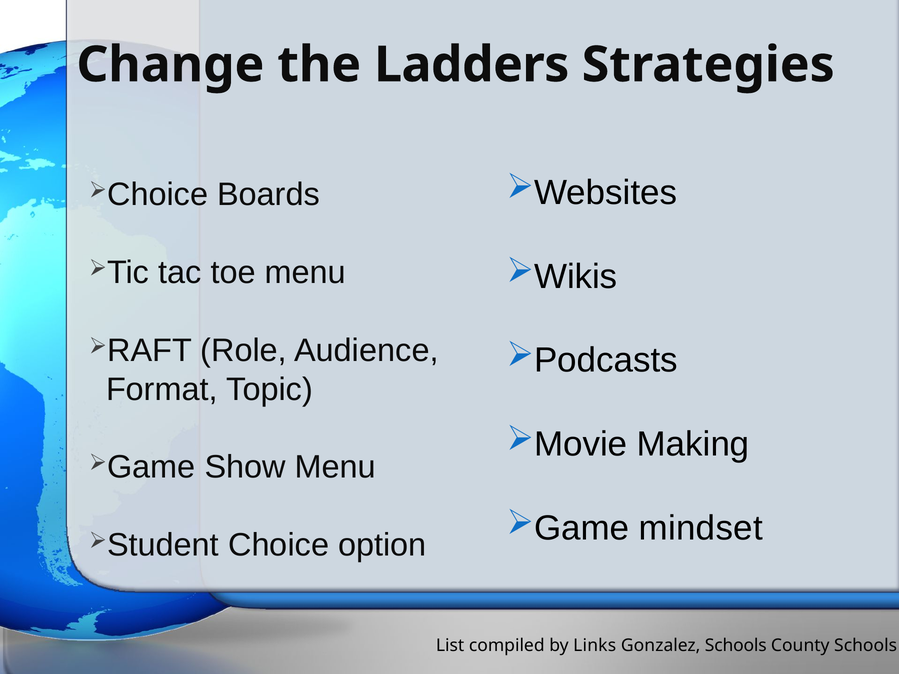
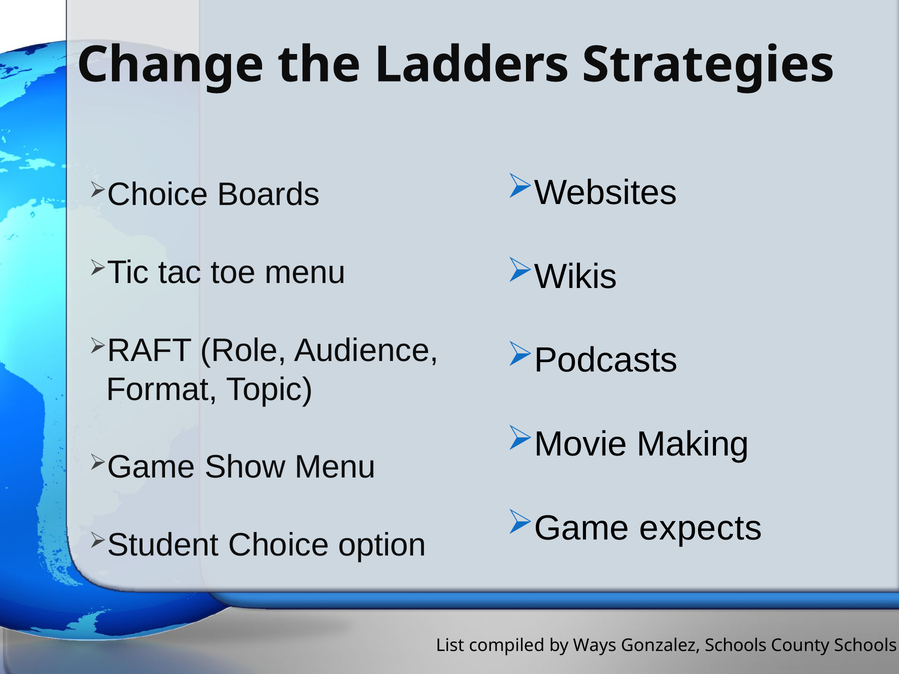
mindset: mindset -> expects
Links: Links -> Ways
